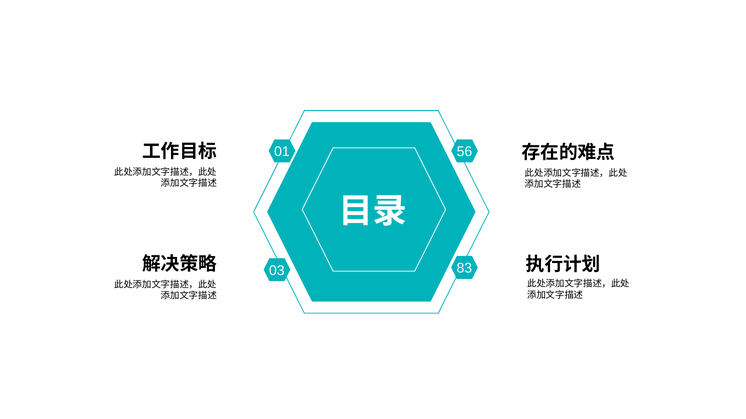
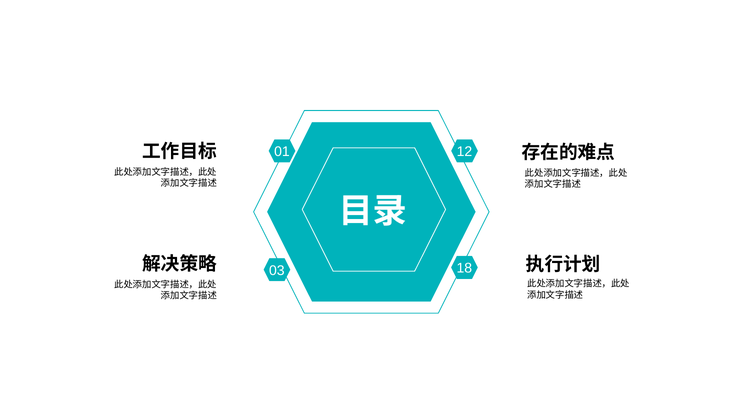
56: 56 -> 12
83: 83 -> 18
